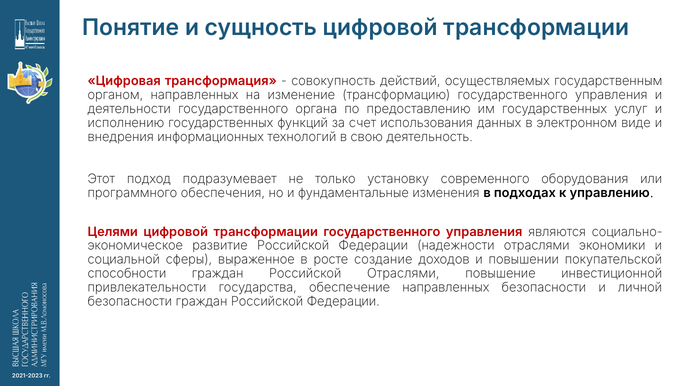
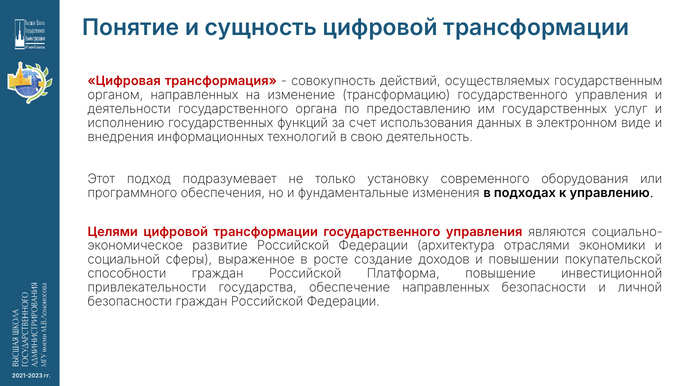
надежности: надежности -> архитектура
Российской Отраслями: Отраслями -> Платформа
